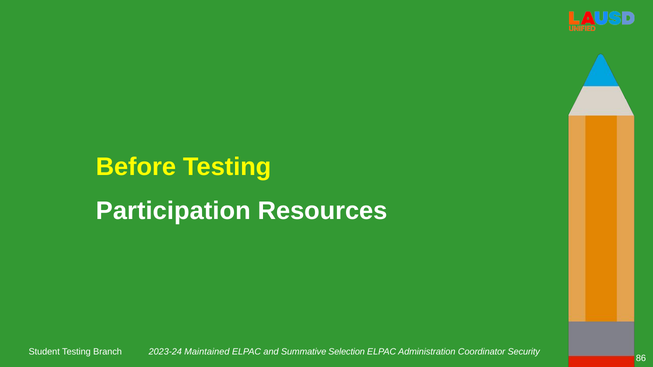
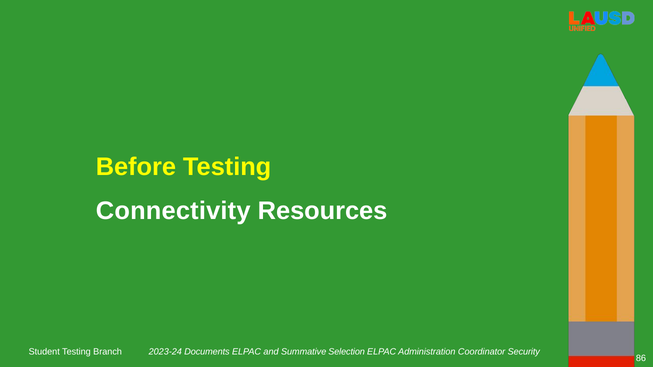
Participation: Participation -> Connectivity
Maintained: Maintained -> Documents
